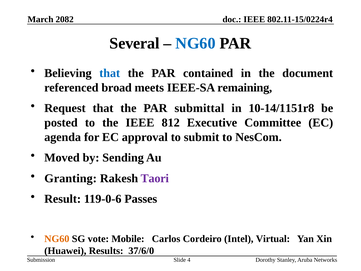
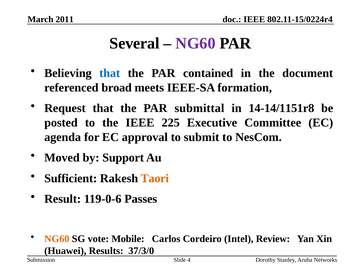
2082: 2082 -> 2011
NG60 at (195, 43) colour: blue -> purple
remaining: remaining -> formation
10-14/1151r8: 10-14/1151r8 -> 14-14/1151r8
812: 812 -> 225
Sending: Sending -> Support
Granting: Granting -> Sufficient
Taori colour: purple -> orange
Virtual: Virtual -> Review
37/6/0: 37/6/0 -> 37/3/0
